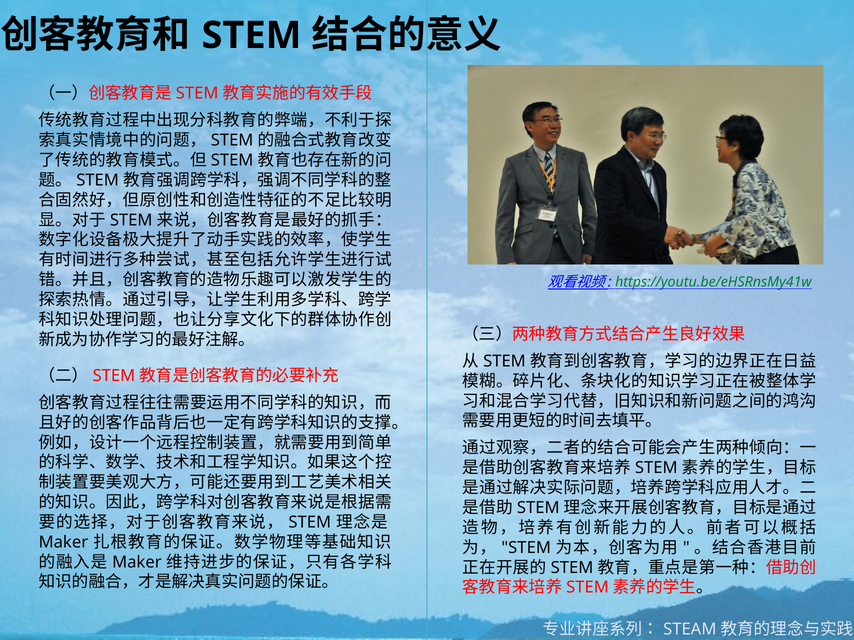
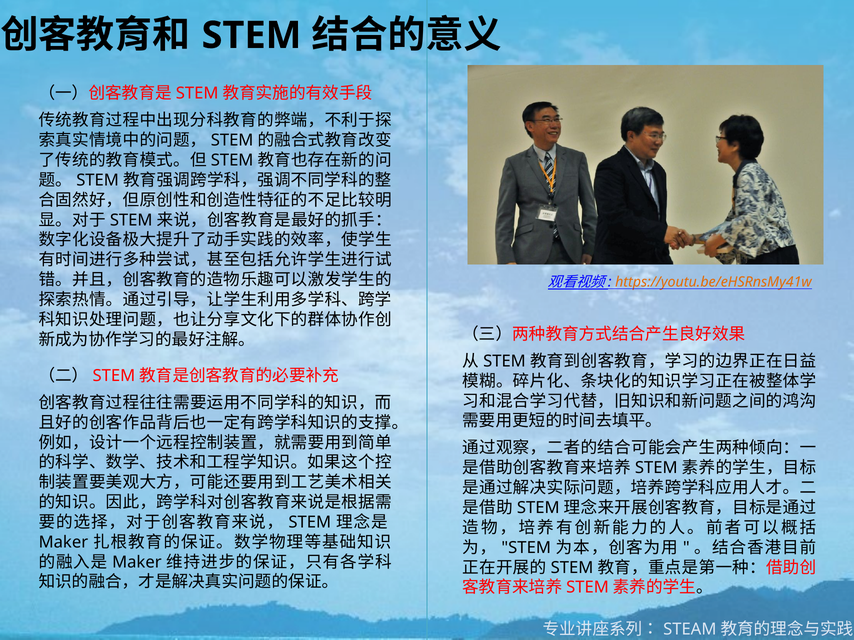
https://youtu.be/eHSRnsMy41w colour: green -> orange
